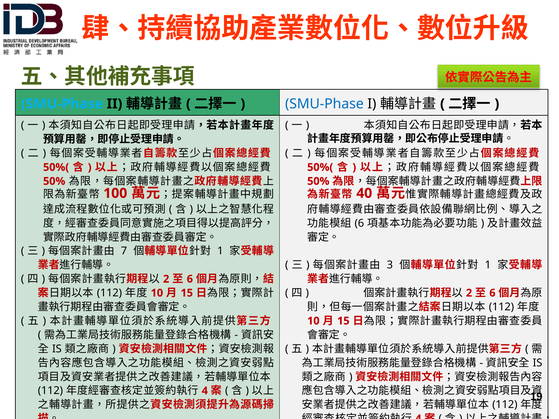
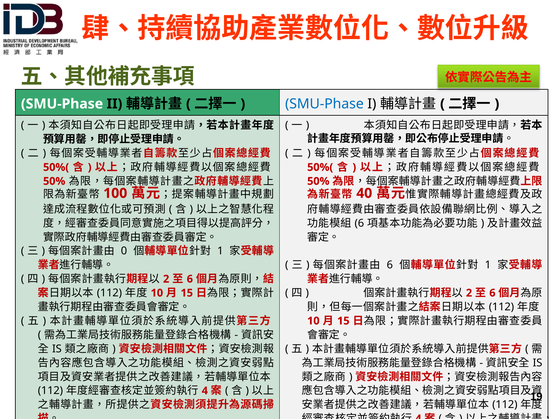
SMU-Phase at (62, 104) colour: light blue -> white
7: 7 -> 0
3 at (390, 265): 3 -> 6
